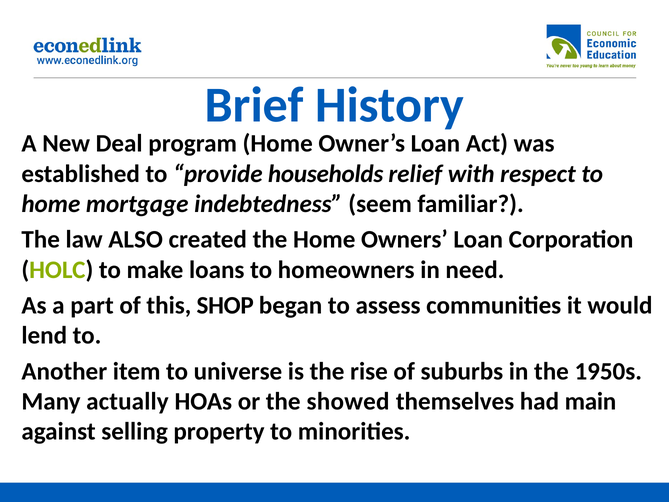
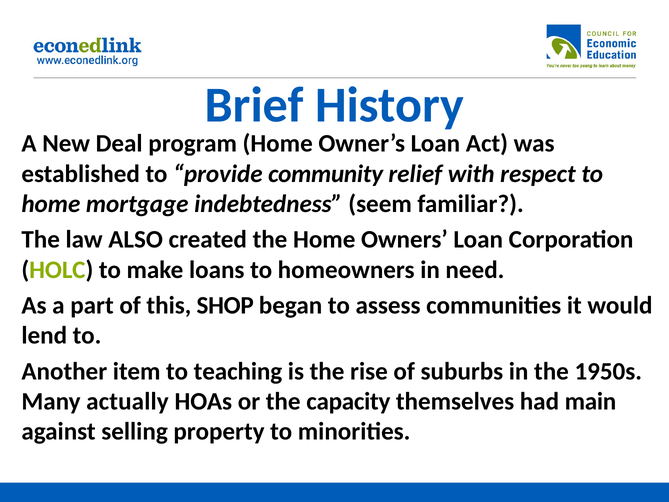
households: households -> community
universe: universe -> teaching
showed: showed -> capacity
